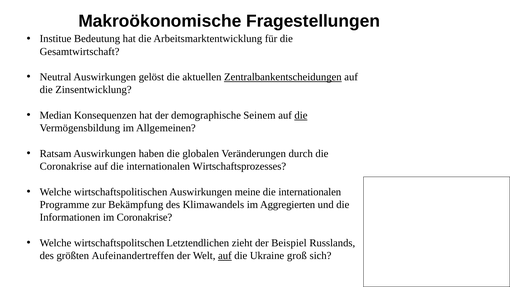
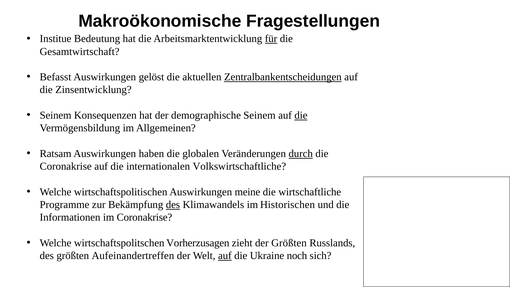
für underline: none -> present
Neutral: Neutral -> Befasst
Median at (56, 115): Median -> Seinem
durch underline: none -> present
Wirtschaftsprozesses: Wirtschaftsprozesses -> Volkswirtschaftliche
internationalen at (310, 192): internationalen -> wirtschaftliche
des at (173, 205) underline: none -> present
Aggregierten: Aggregierten -> Historischen
Letztendlichen: Letztendlichen -> Vorherzusagen
der Beispiel: Beispiel -> Größten
groß: groß -> noch
